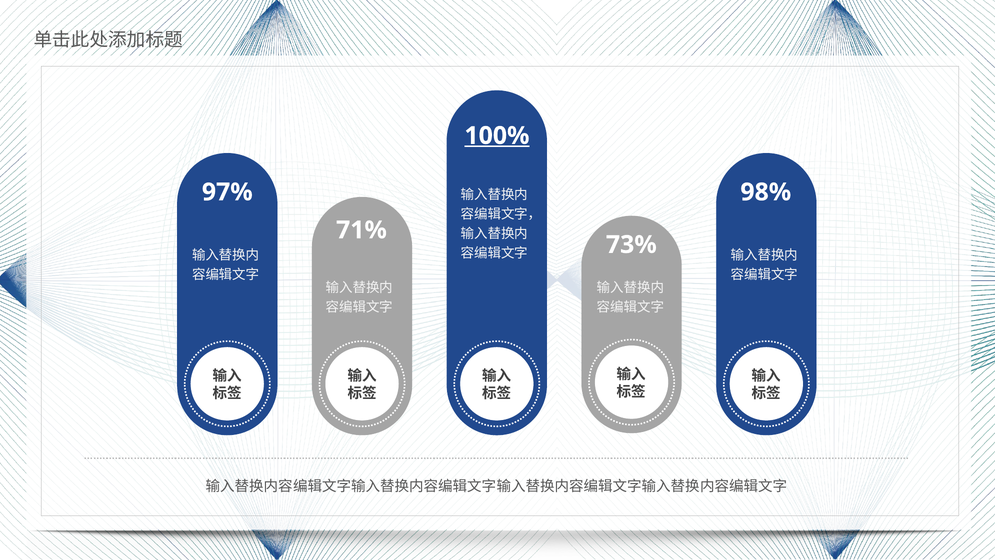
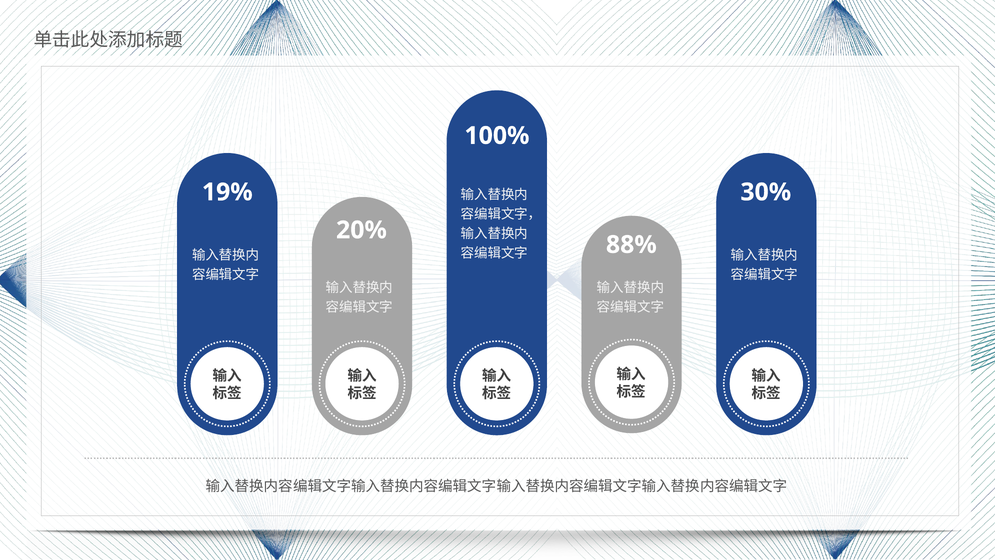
100% underline: present -> none
97%: 97% -> 19%
98%: 98% -> 30%
71%: 71% -> 20%
73%: 73% -> 88%
